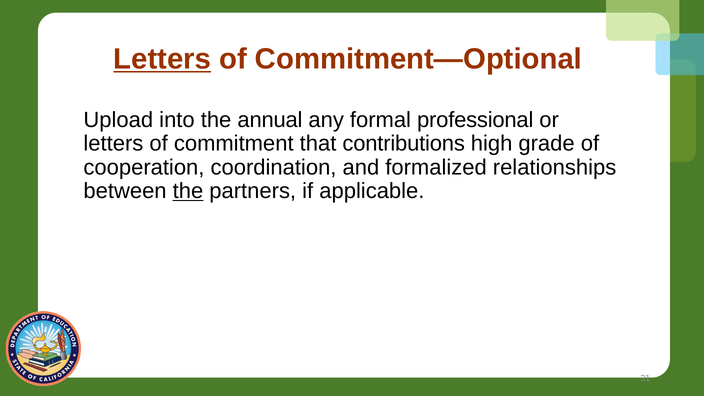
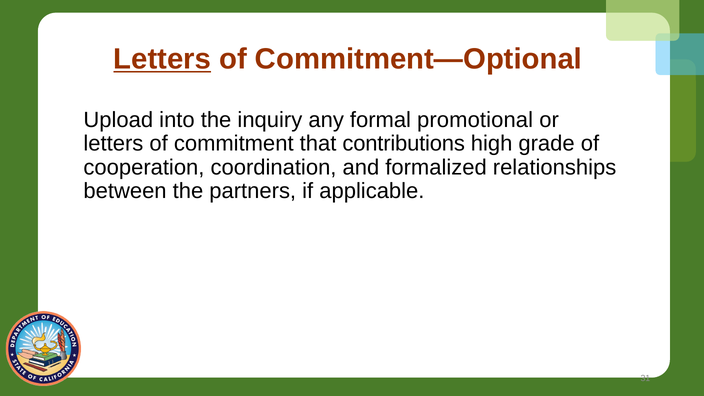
annual: annual -> inquiry
professional: professional -> promotional
the at (188, 191) underline: present -> none
